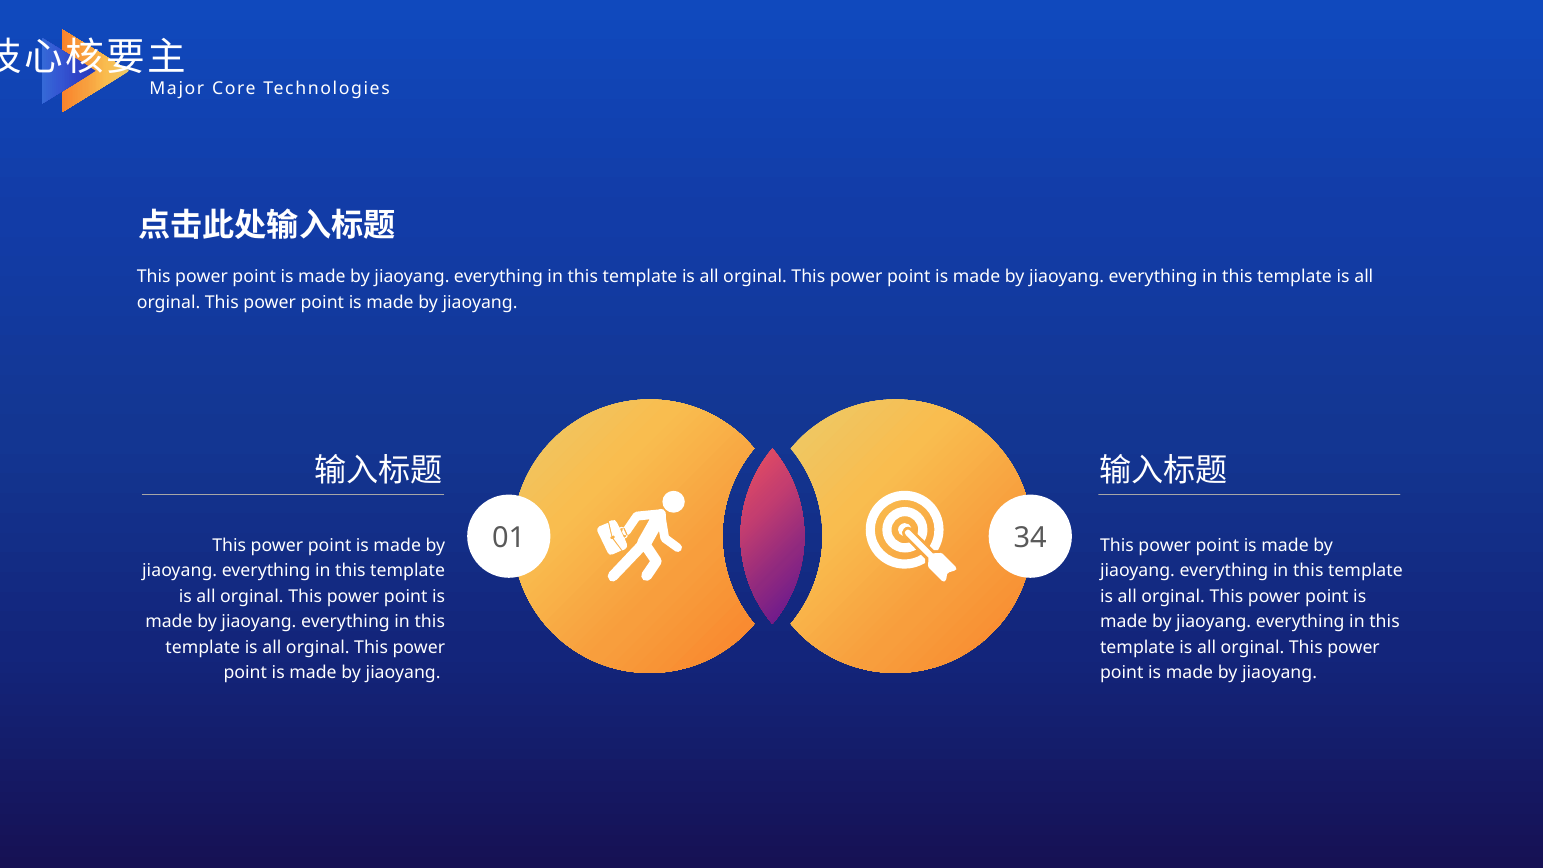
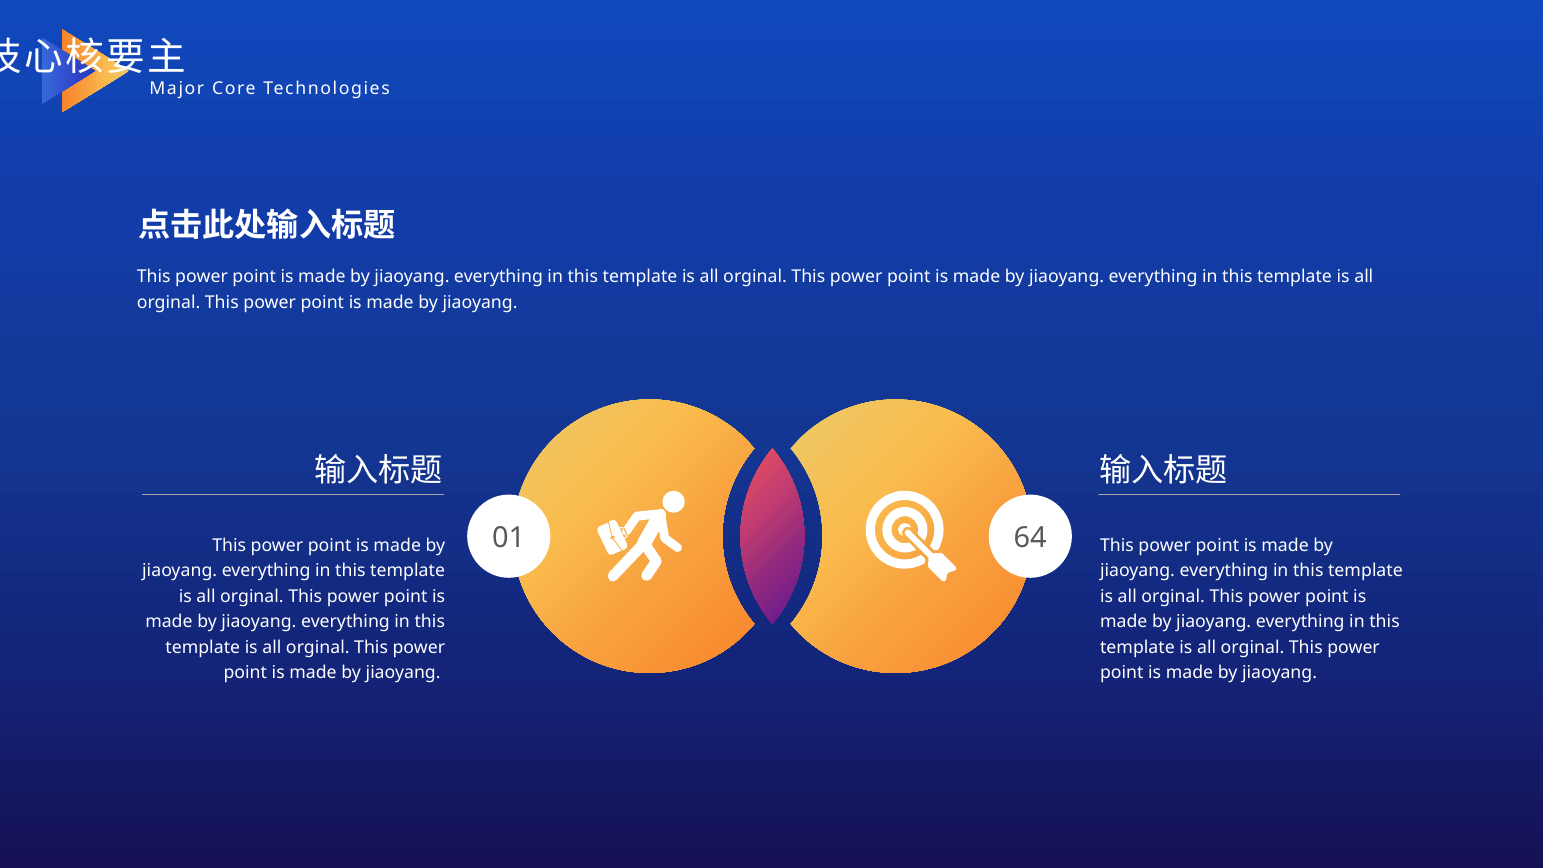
34: 34 -> 64
